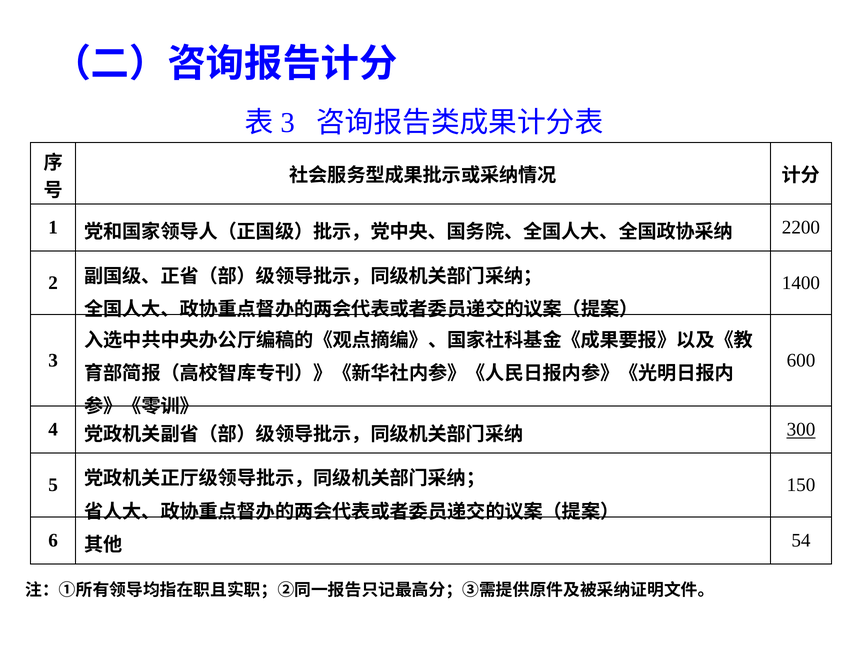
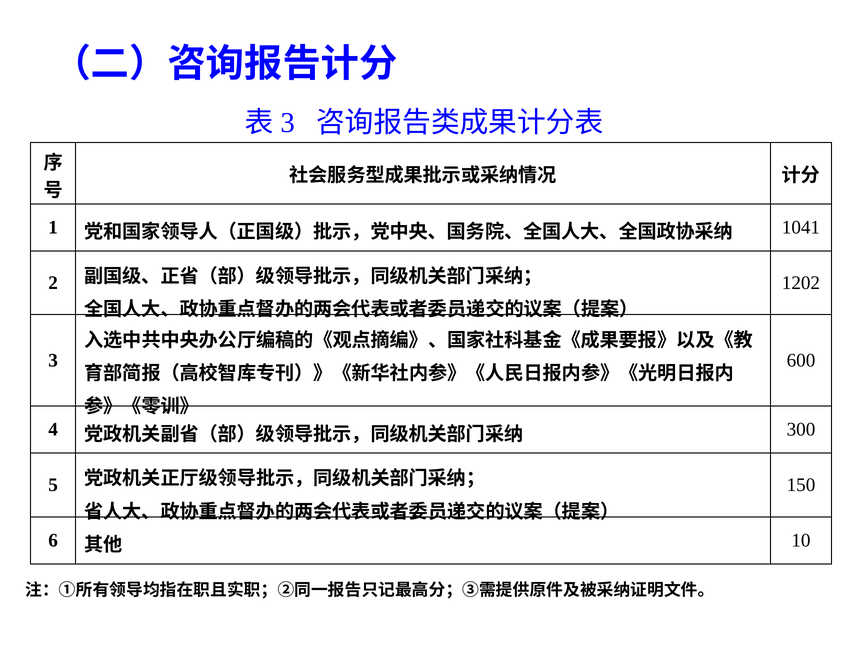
2200: 2200 -> 1041
1400: 1400 -> 1202
300 underline: present -> none
54: 54 -> 10
